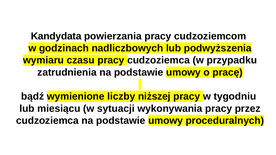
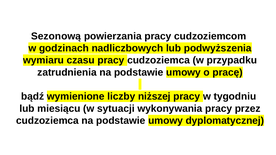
Kandydata: Kandydata -> Sezonową
proceduralnych: proceduralnych -> dyplomatycznej
